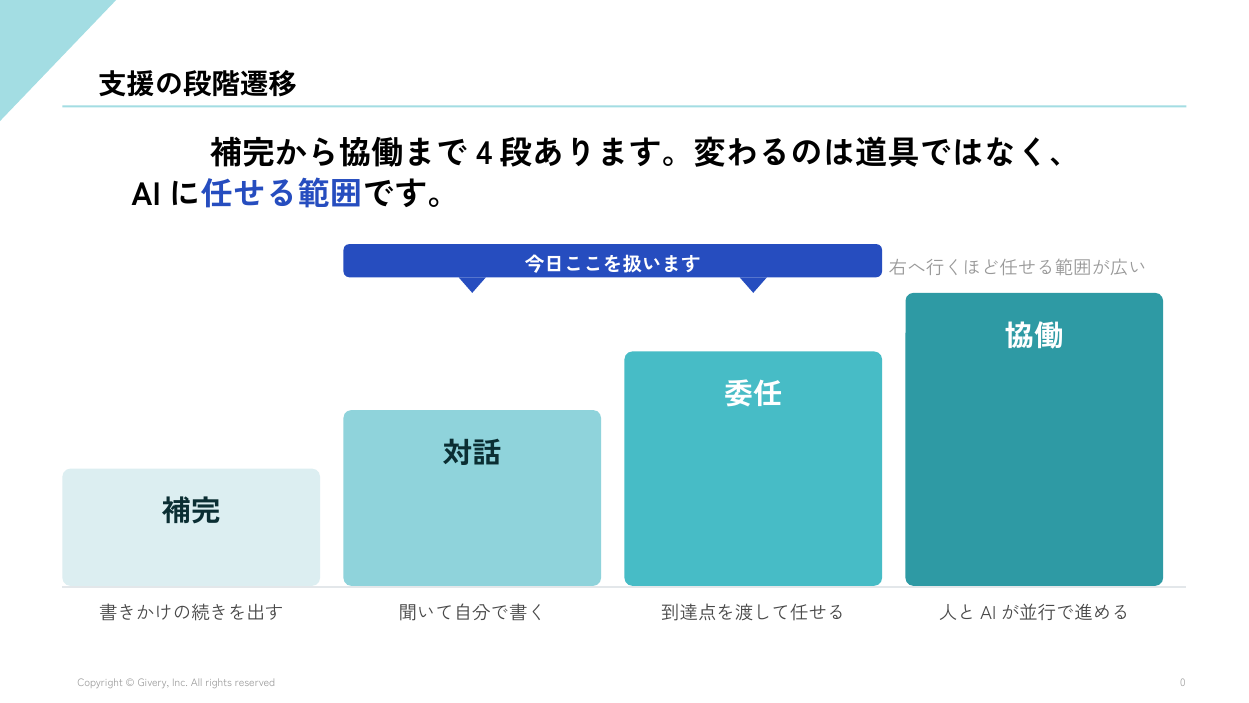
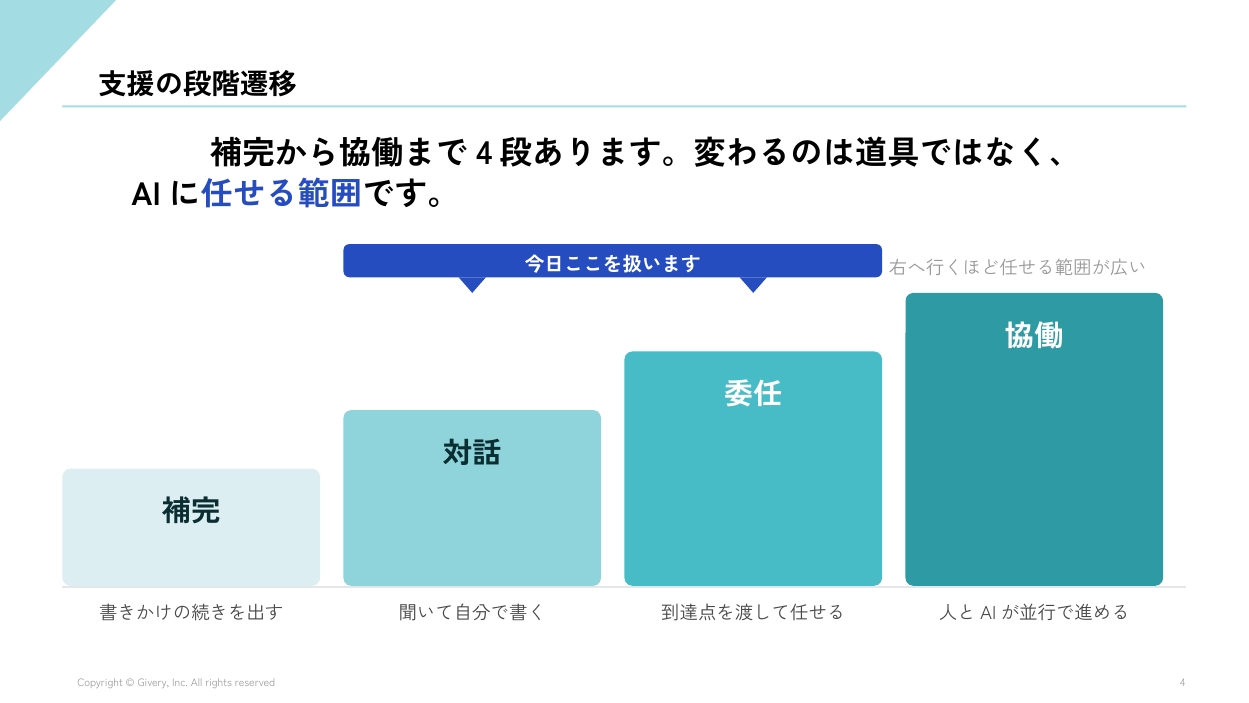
0: 0 -> 4
